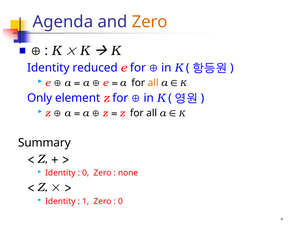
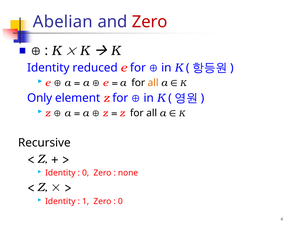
Agenda: Agenda -> Abelian
Zero at (150, 22) colour: orange -> red
Summary: Summary -> Recursive
